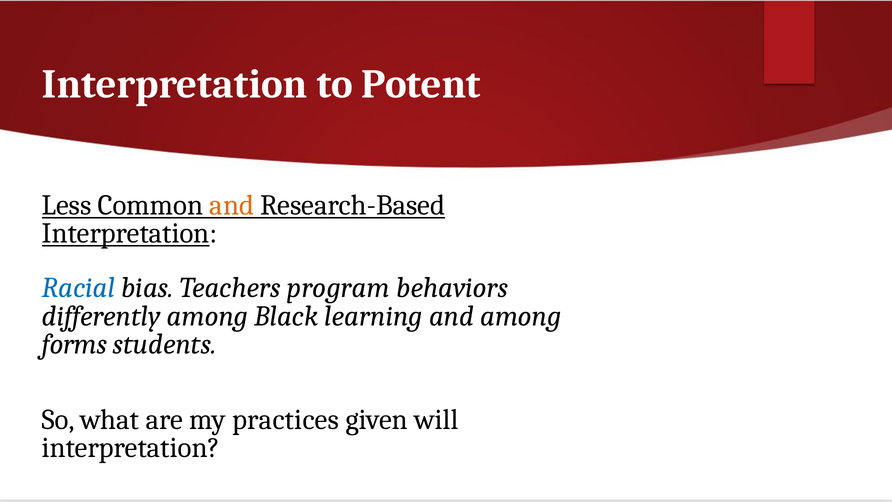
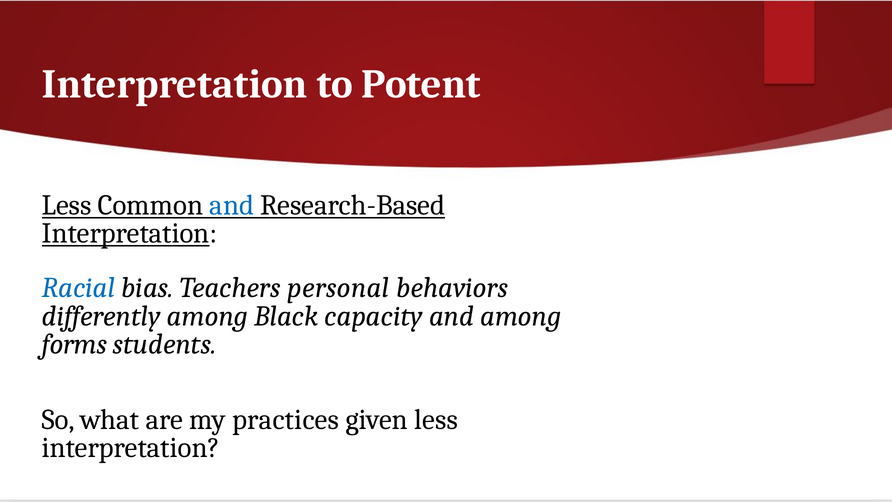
and at (232, 205) colour: orange -> blue
program: program -> personal
learning: learning -> capacity
given will: will -> less
